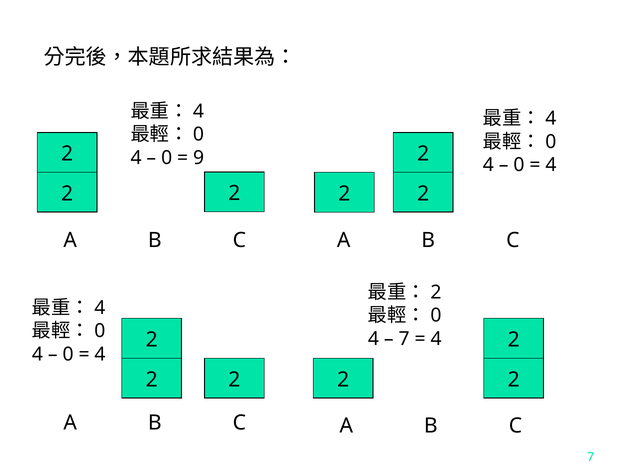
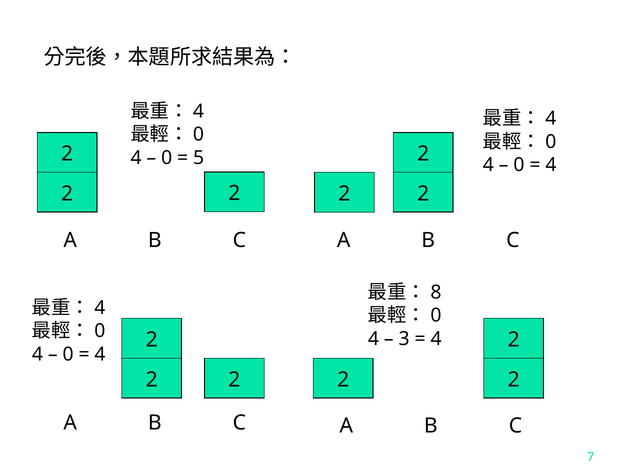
9: 9 -> 5
2 at (436, 292): 2 -> 8
7 at (404, 339): 7 -> 3
